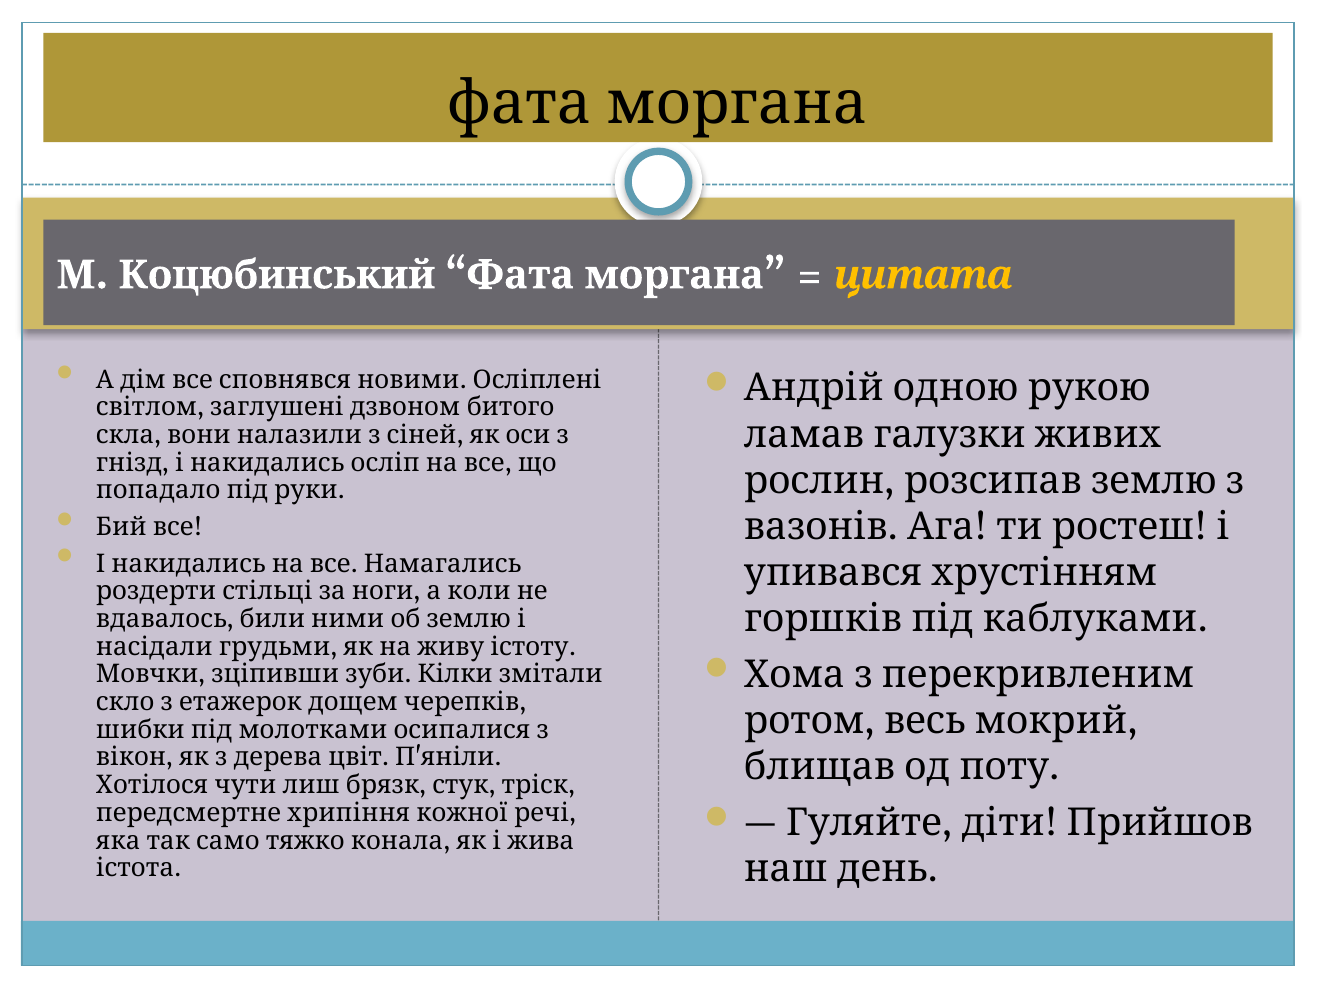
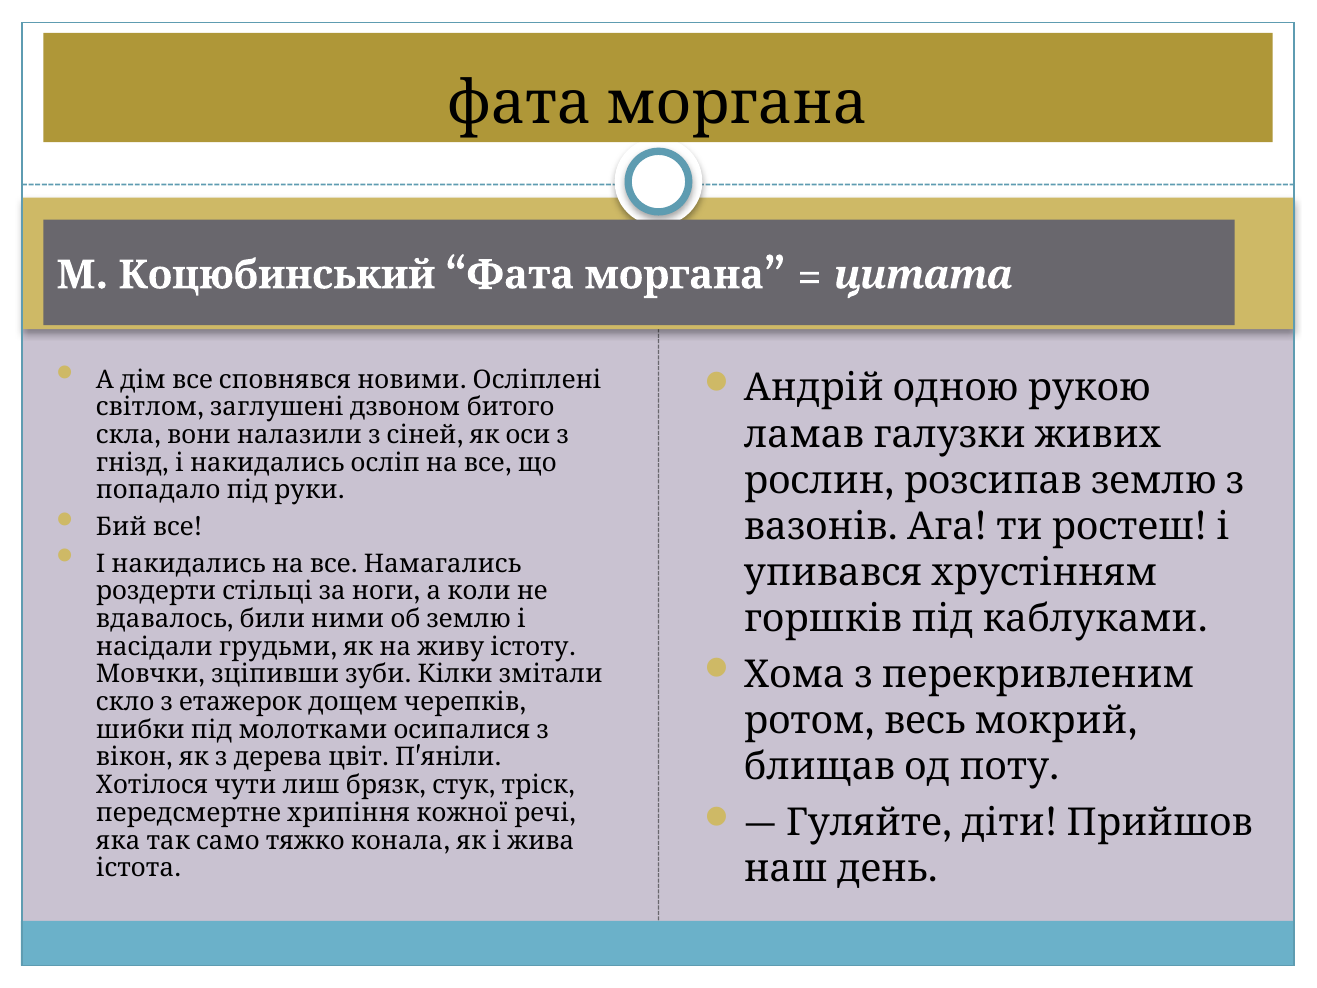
цитата colour: yellow -> white
